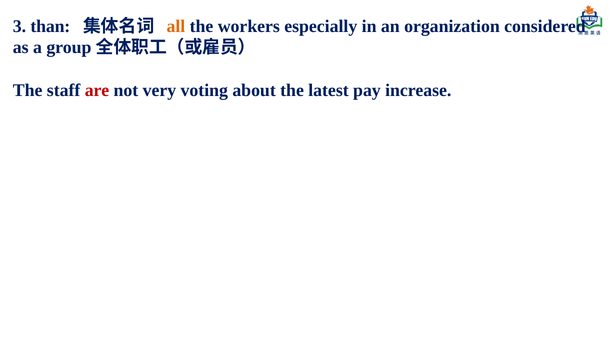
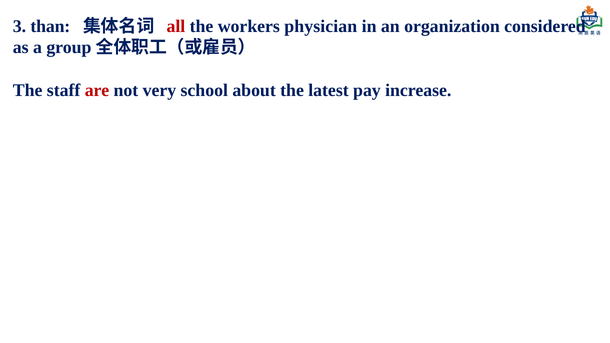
all colour: orange -> red
especially: especially -> physician
voting: voting -> school
